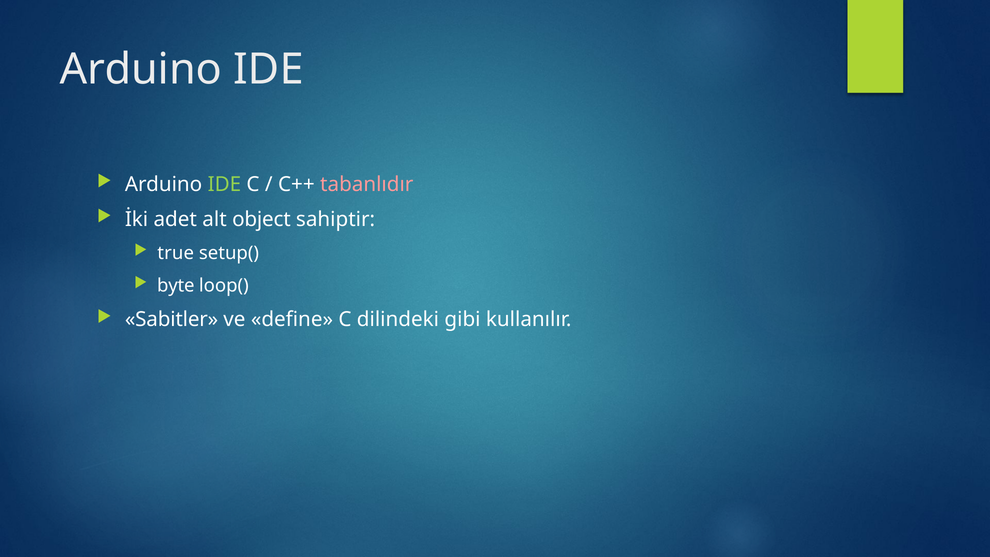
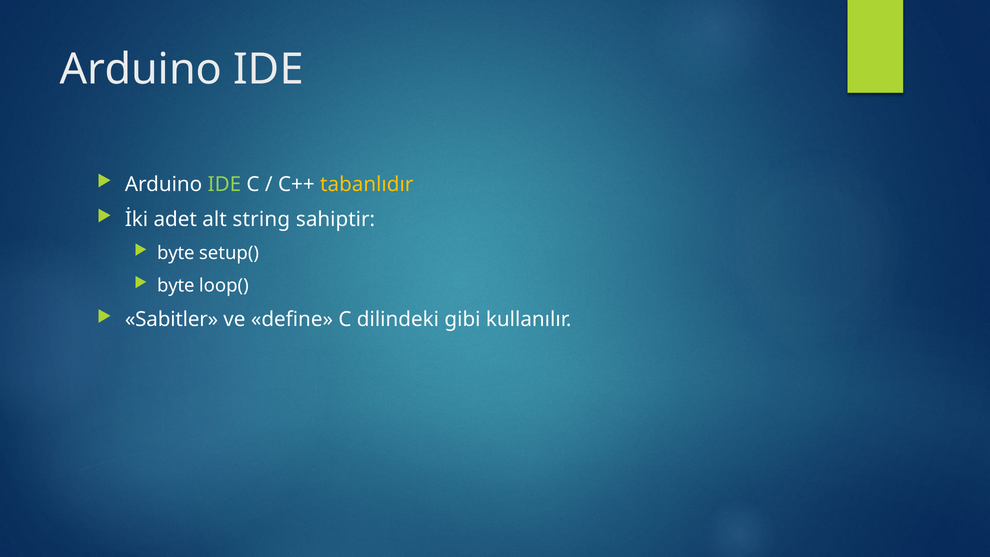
tabanlıdır colour: pink -> yellow
object: object -> string
true at (176, 253): true -> byte
